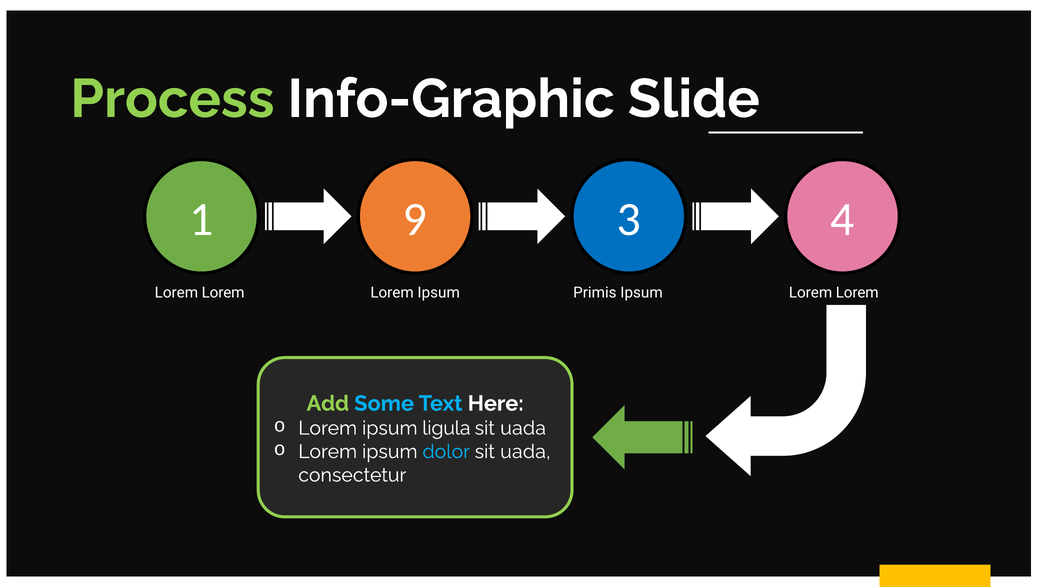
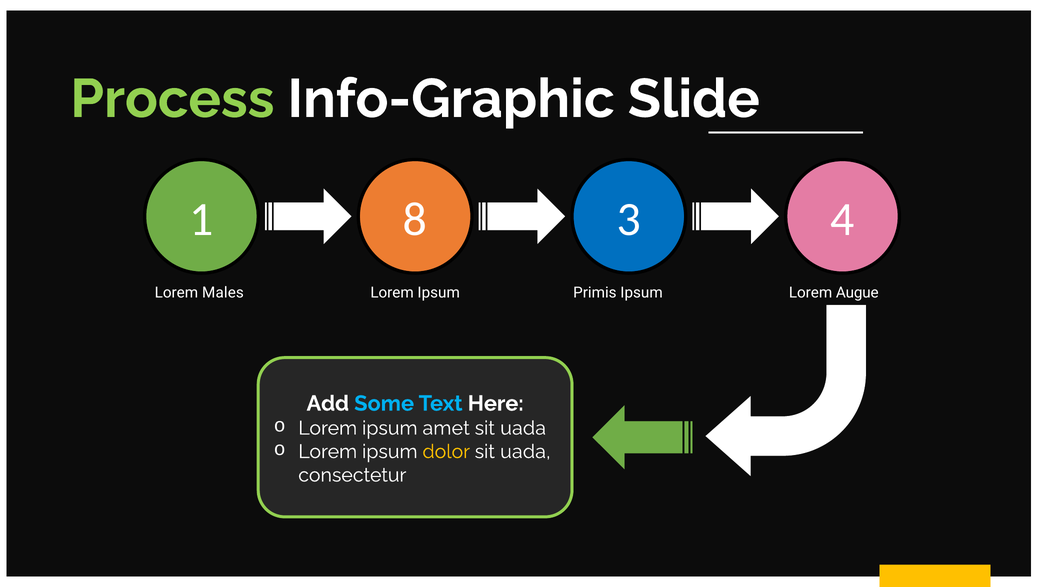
9: 9 -> 8
Lorem at (223, 293): Lorem -> Males
Ipsum Lorem Lorem: Lorem -> Augue
Add colour: light green -> white
ligula: ligula -> amet
dolor colour: light blue -> yellow
